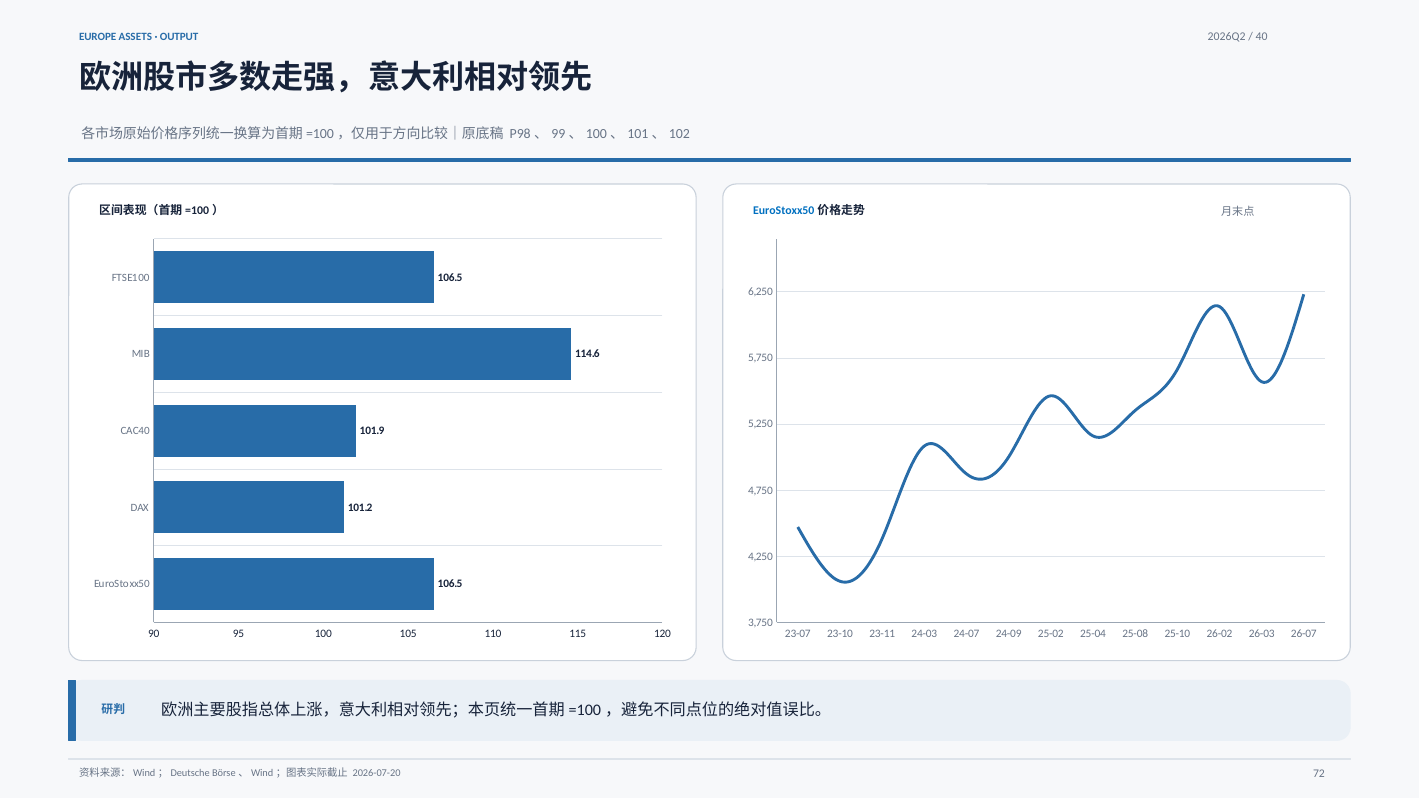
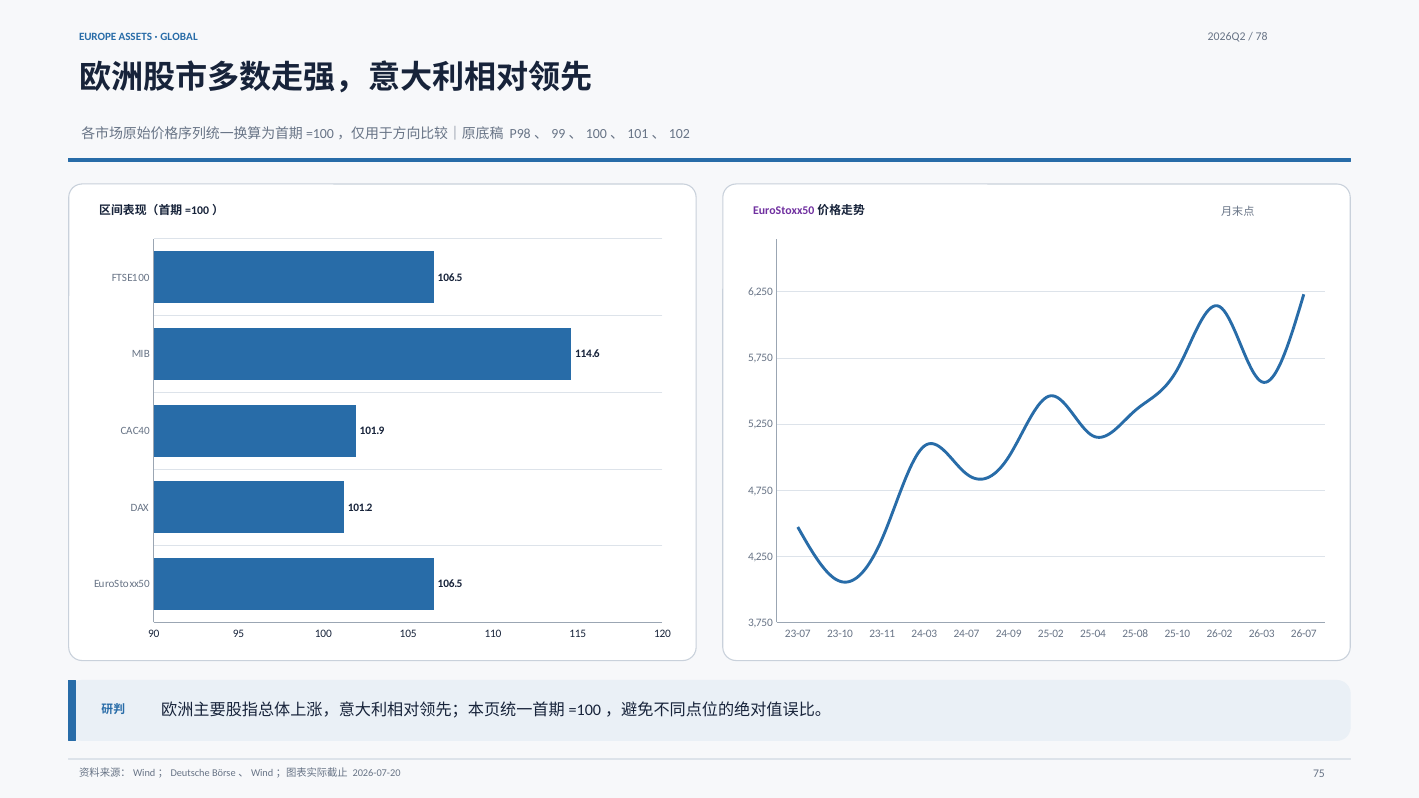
OUTPUT: OUTPUT -> GLOBAL
40: 40 -> 78
EuroStoxx50 at (784, 211) colour: blue -> purple
72: 72 -> 75
